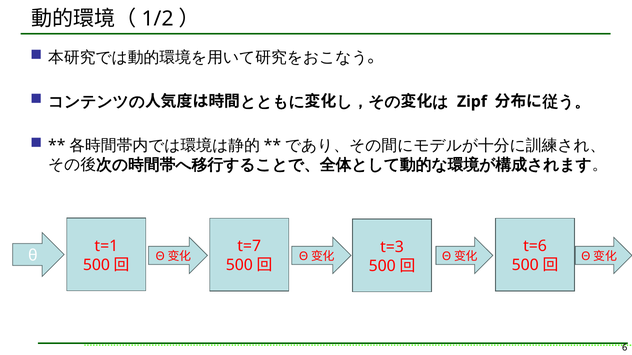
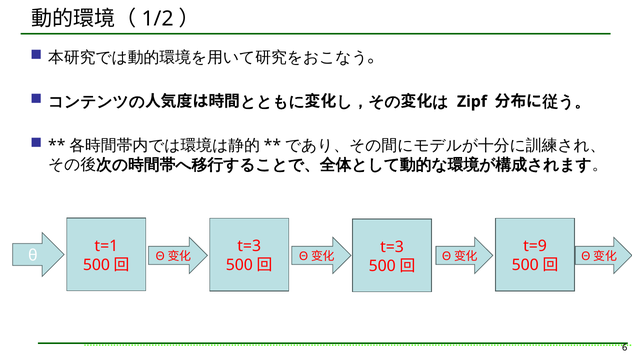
t=7 at (249, 247): t=7 -> t=3
t=6: t=6 -> t=9
